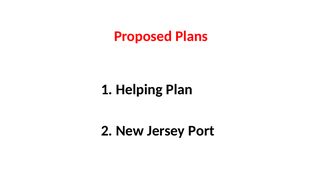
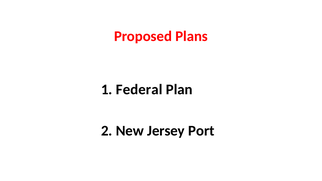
Helping: Helping -> Federal
